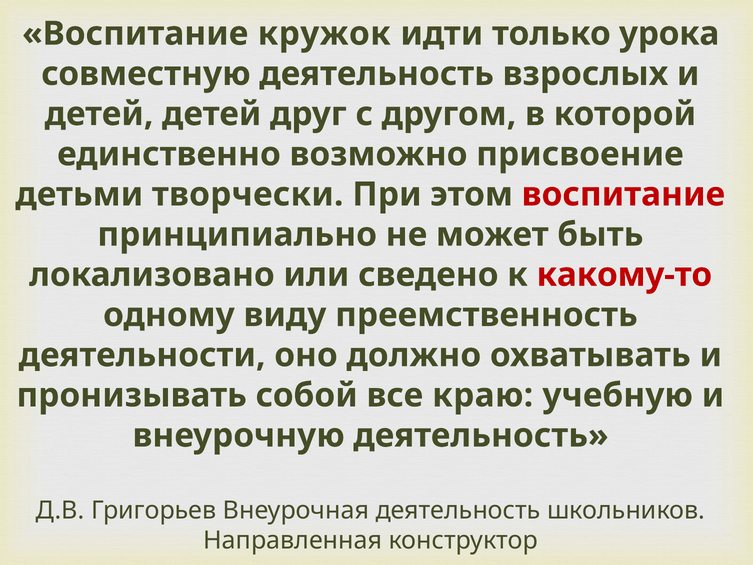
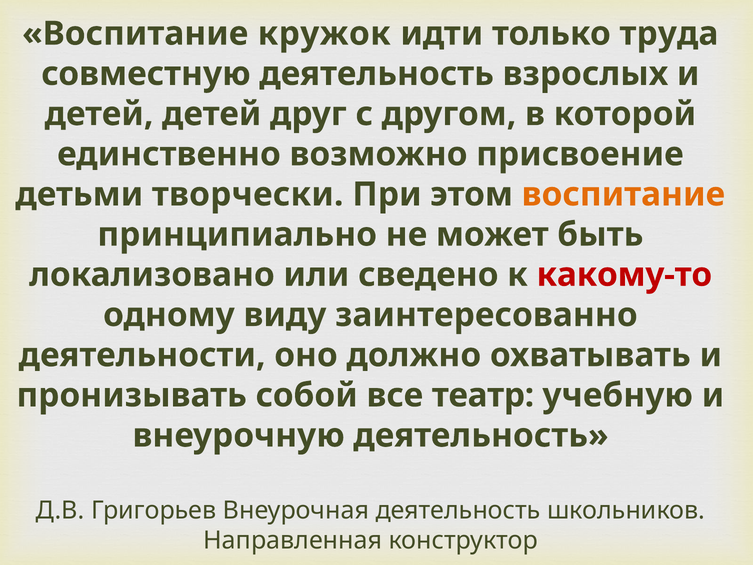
урока: урока -> труда
воспитание at (623, 194) colour: red -> orange
преемственность: преемственность -> заинтересованно
краю: краю -> театр
